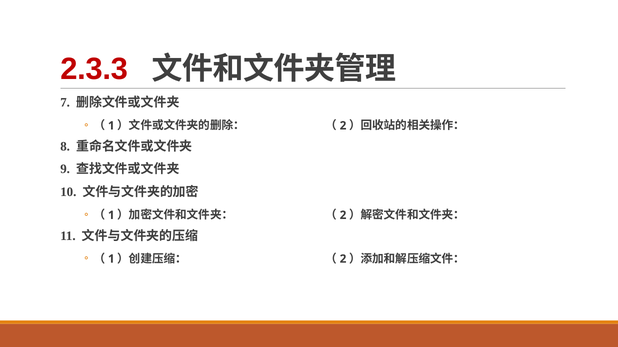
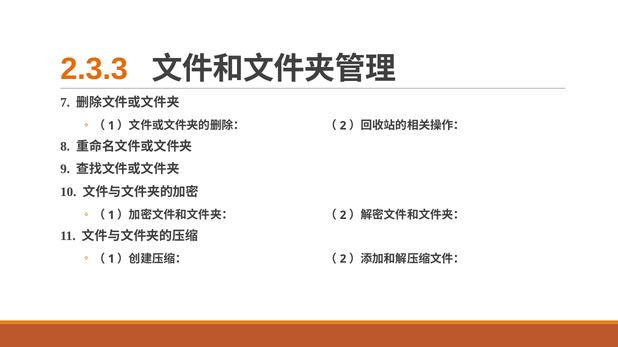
2.3.3 colour: red -> orange
